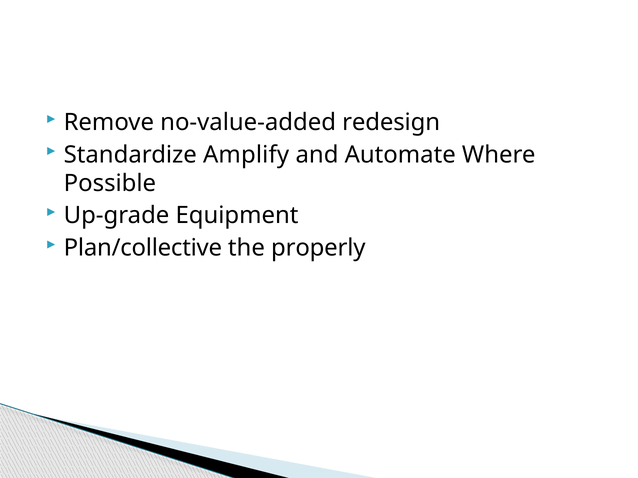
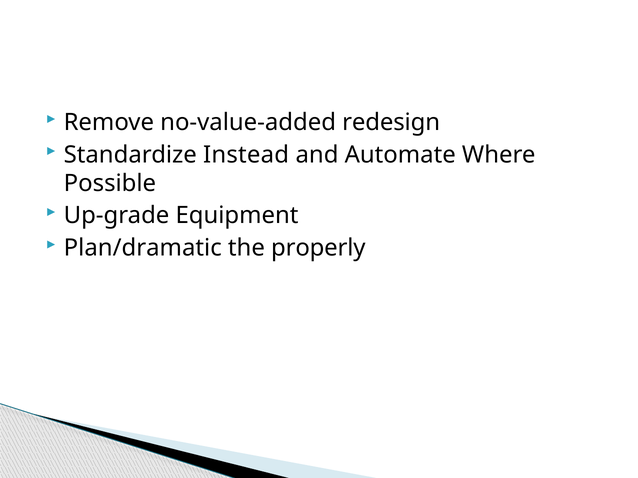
Amplify: Amplify -> Instead
Plan/collective: Plan/collective -> Plan/dramatic
